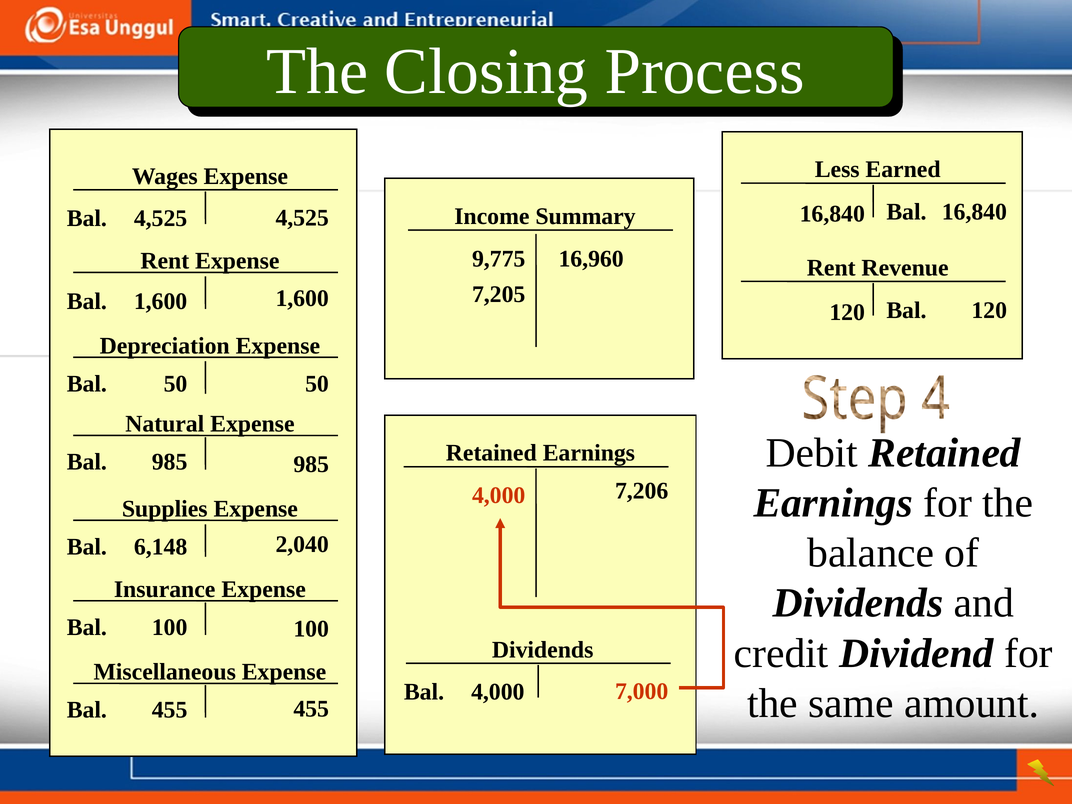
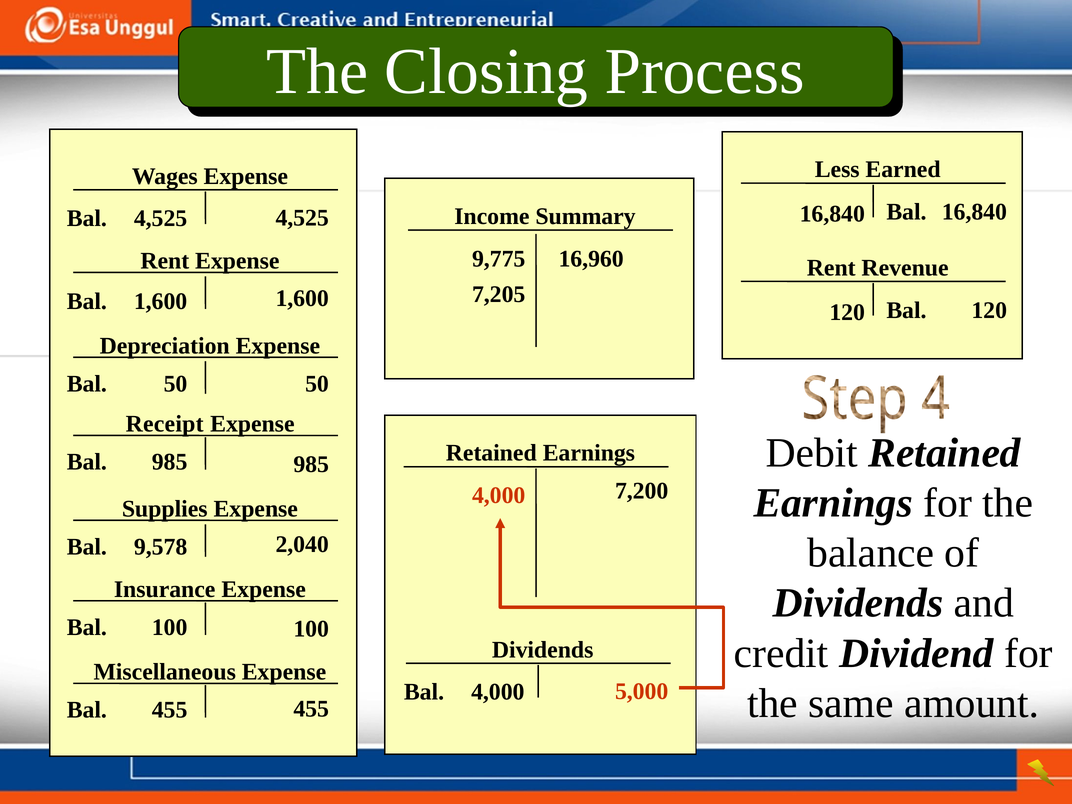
Natural: Natural -> Receipt
7,206: 7,206 -> 7,200
6,148: 6,148 -> 9,578
7,000: 7,000 -> 5,000
